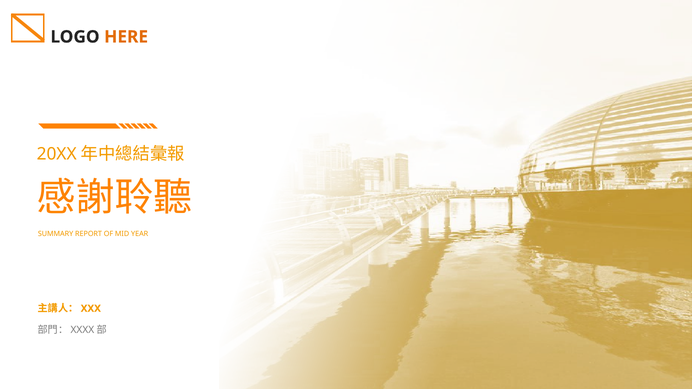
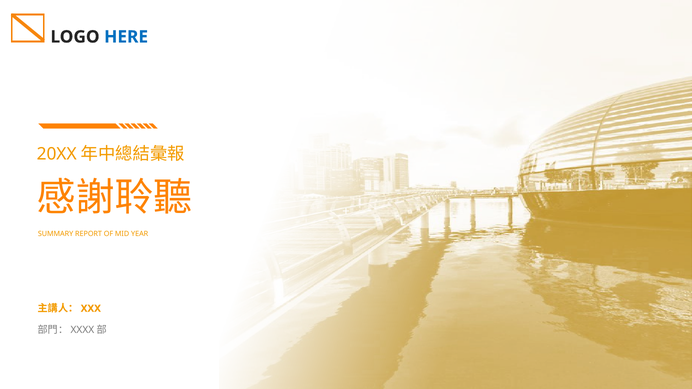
HERE colour: orange -> blue
